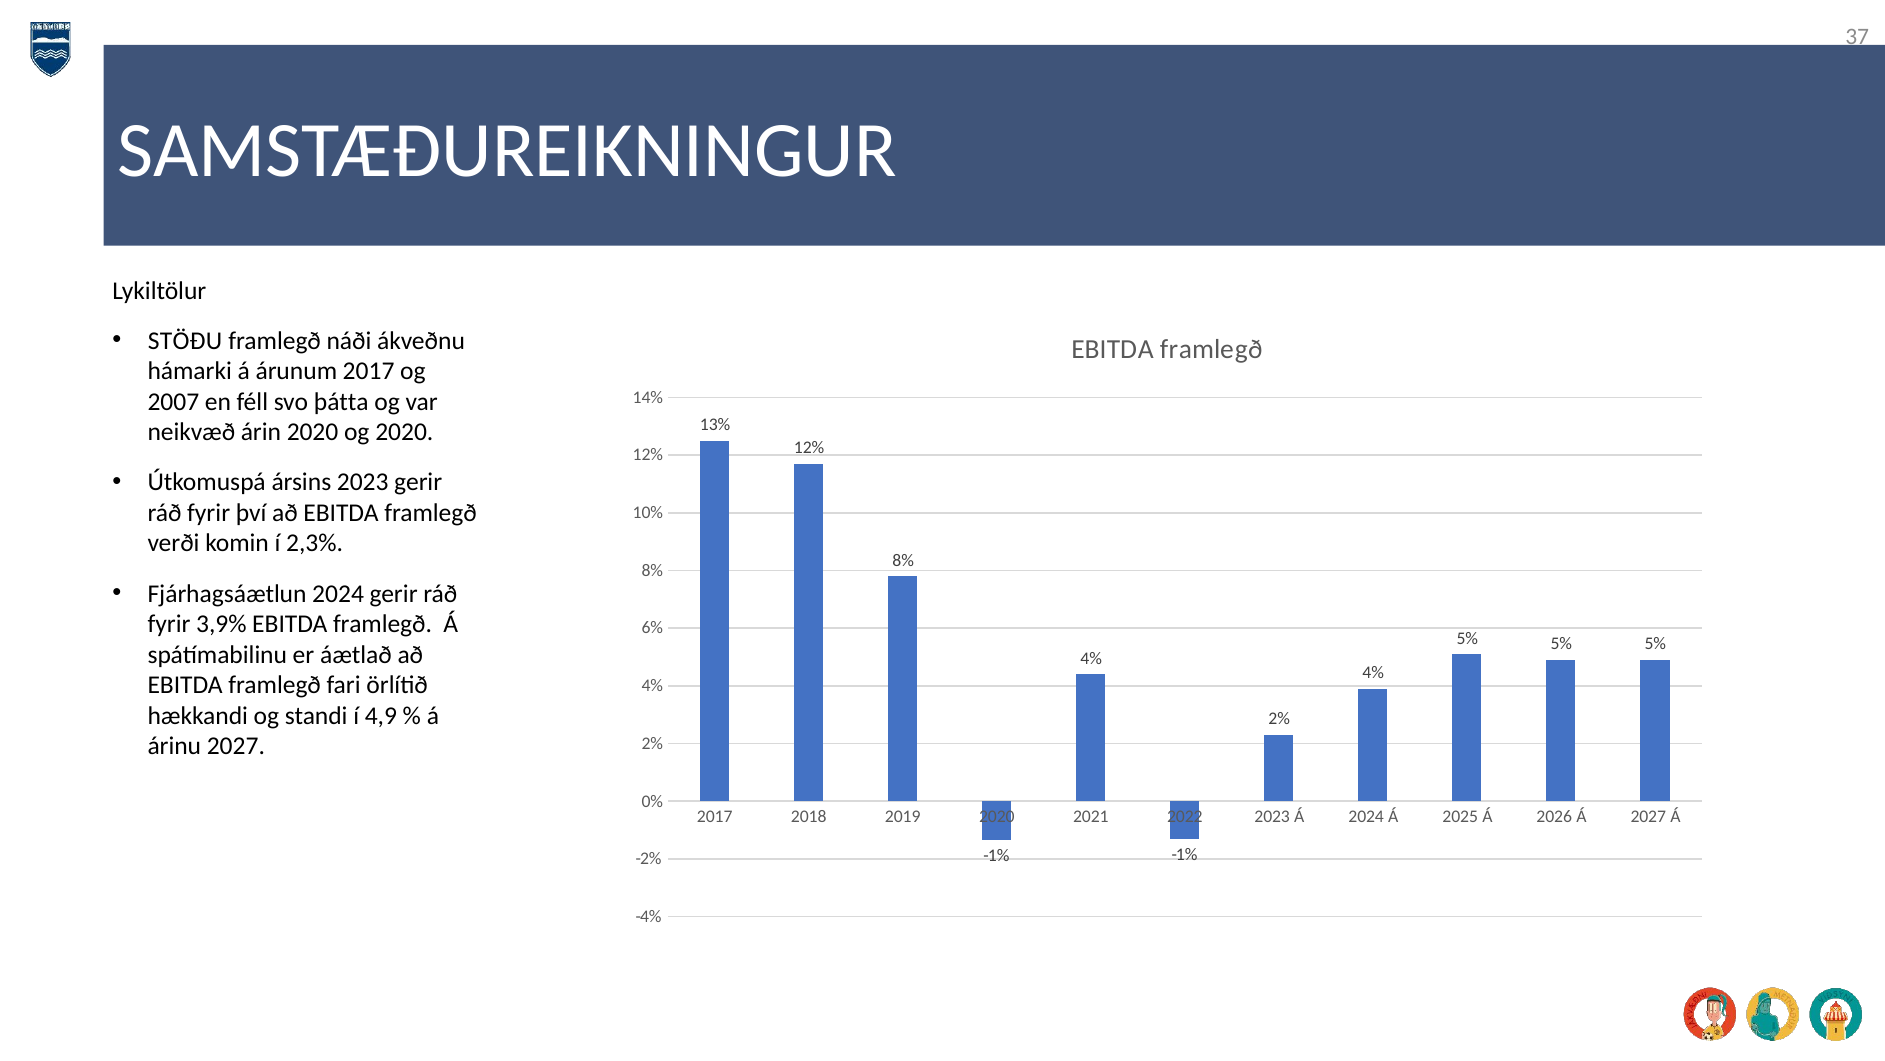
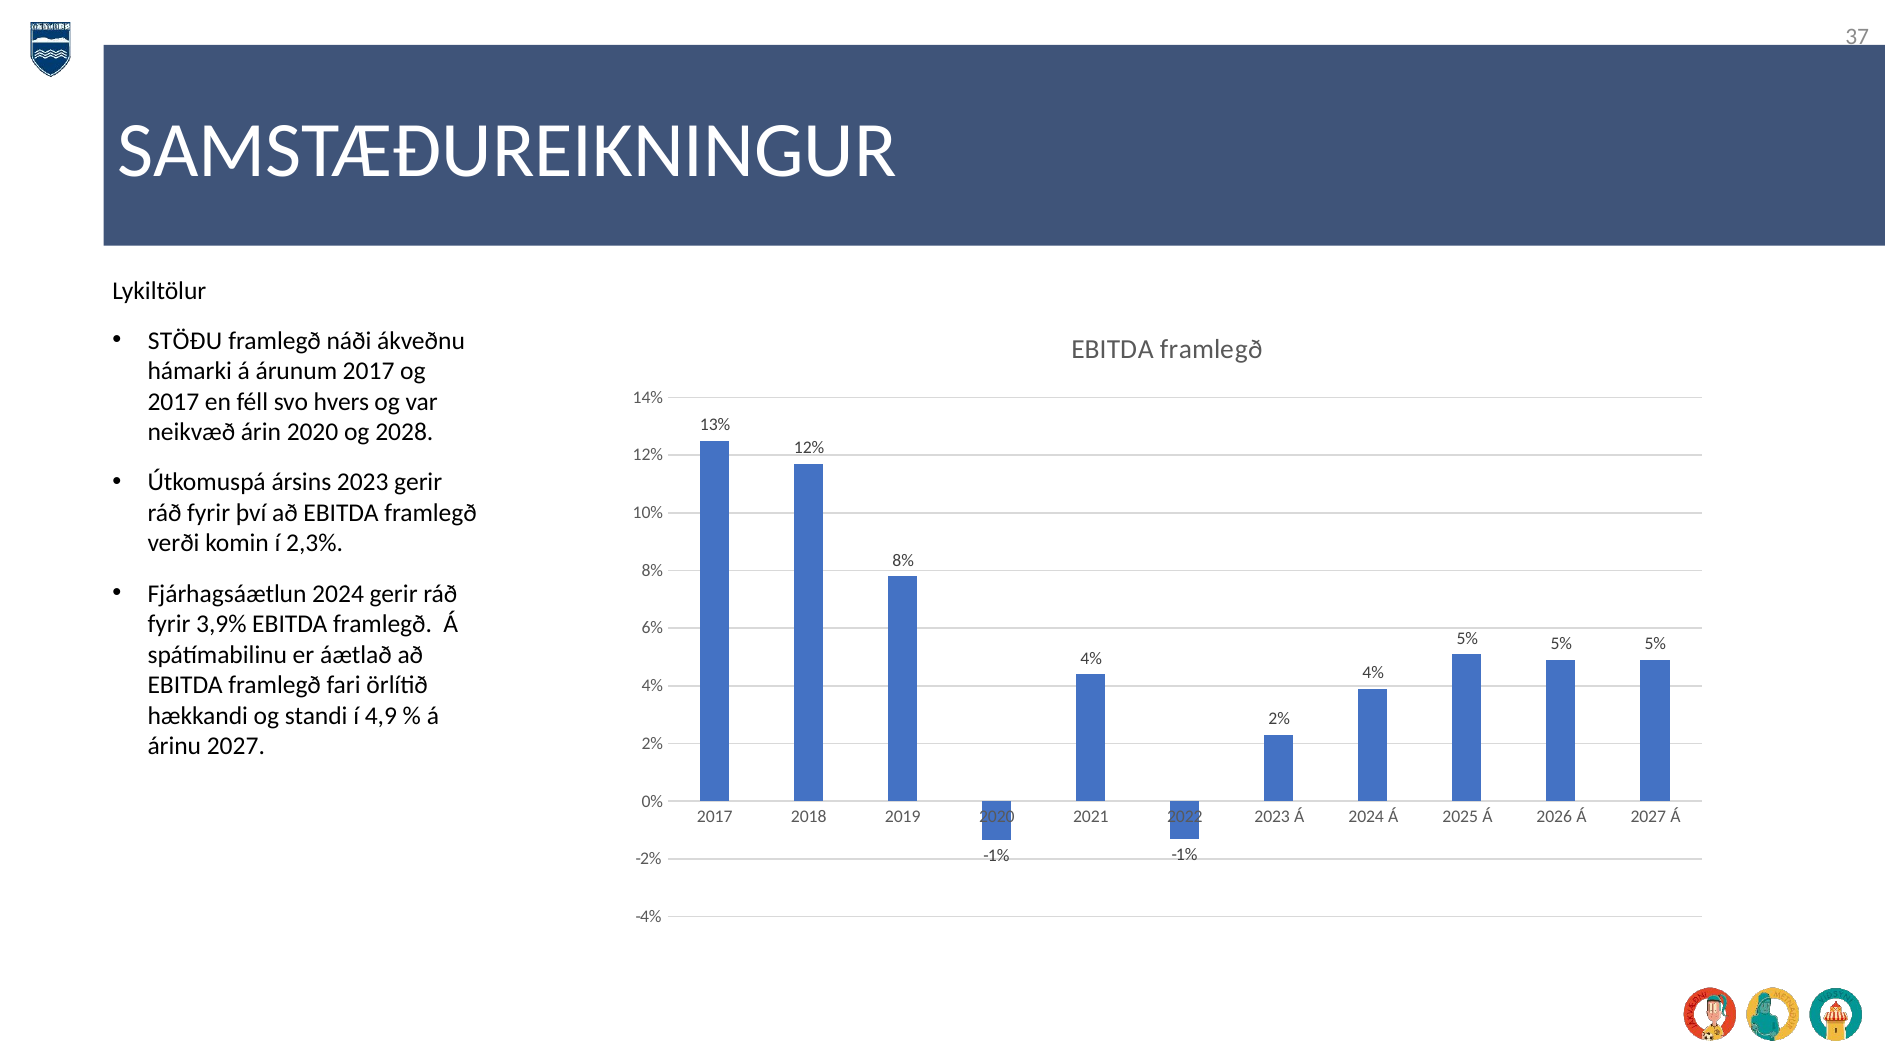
2007 at (173, 402): 2007 -> 2017
þátta: þátta -> hvers
og 2020: 2020 -> 2028
